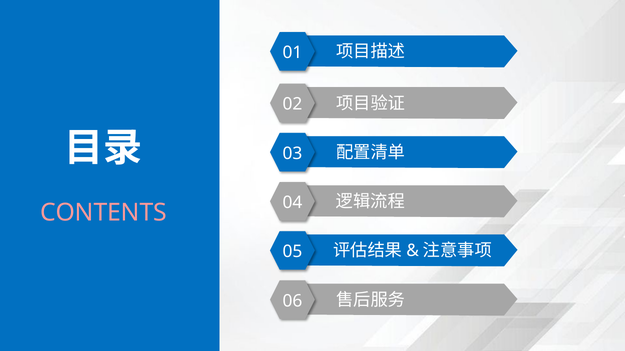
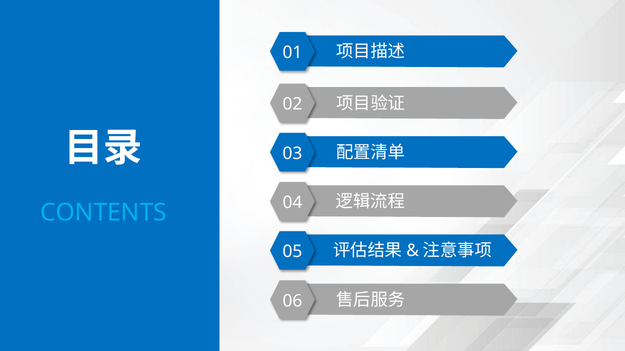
CONTENTS colour: pink -> light blue
